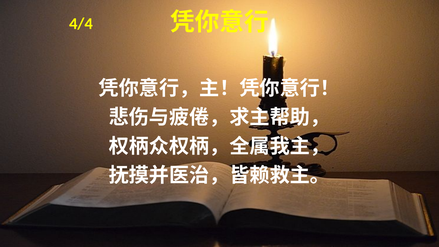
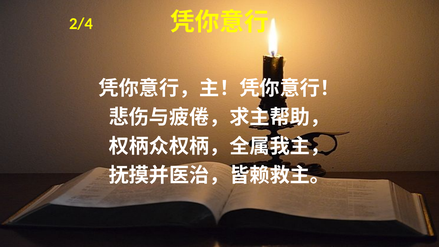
4/4: 4/4 -> 2/4
